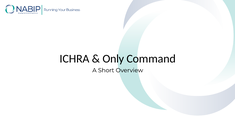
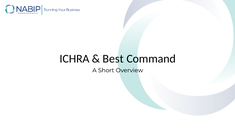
Only: Only -> Best
